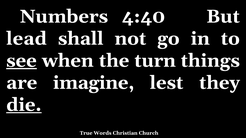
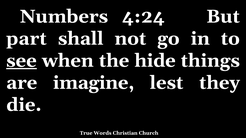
4:40: 4:40 -> 4:24
lead: lead -> part
turn: turn -> hide
die underline: present -> none
